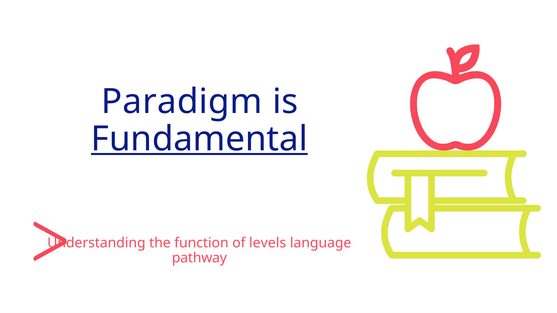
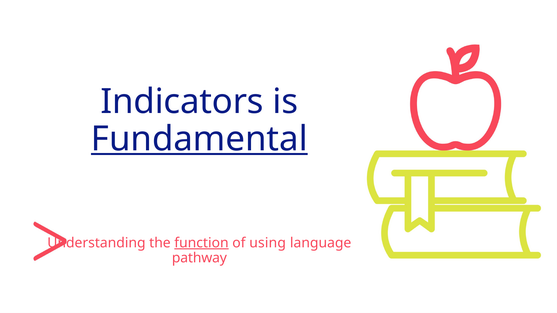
Paradigm: Paradigm -> Indicators
function underline: none -> present
levels: levels -> using
